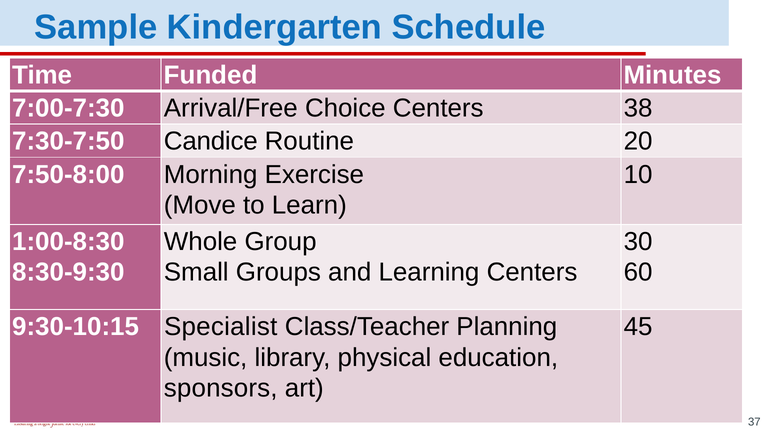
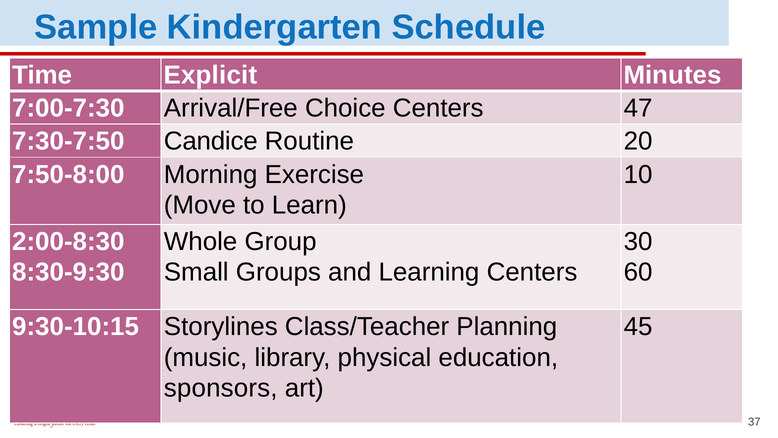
Funded: Funded -> Explicit
38: 38 -> 47
1:00-8:30: 1:00-8:30 -> 2:00-8:30
Specialist: Specialist -> Storylines
